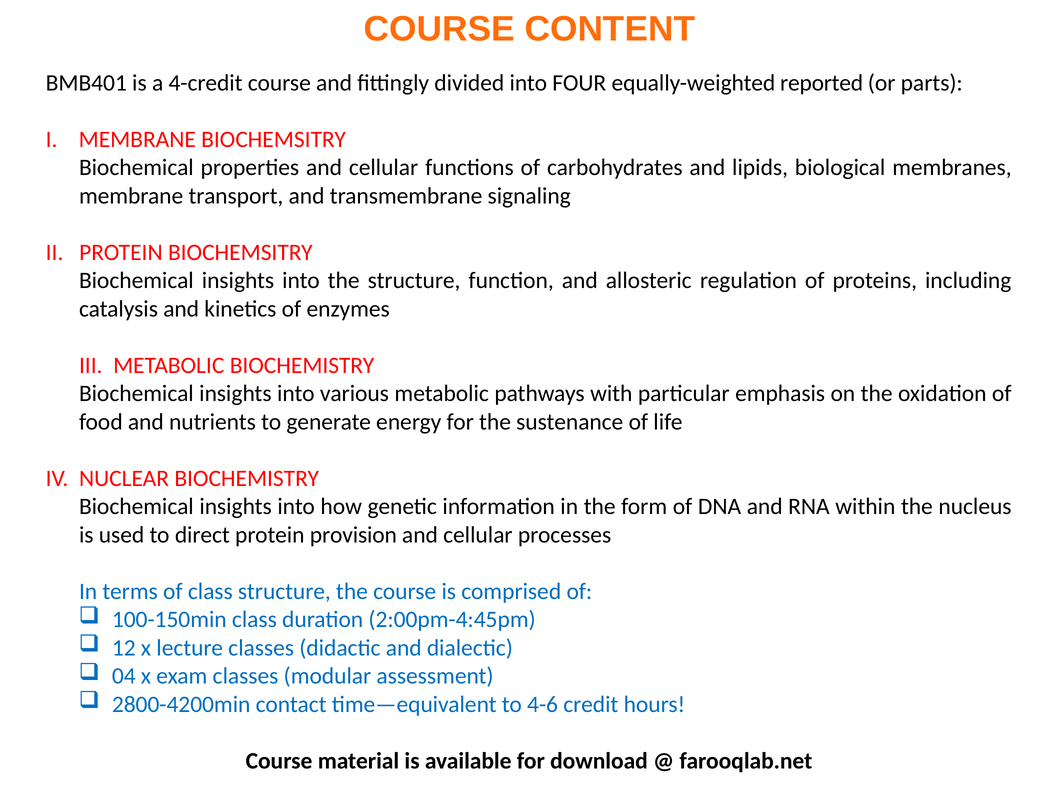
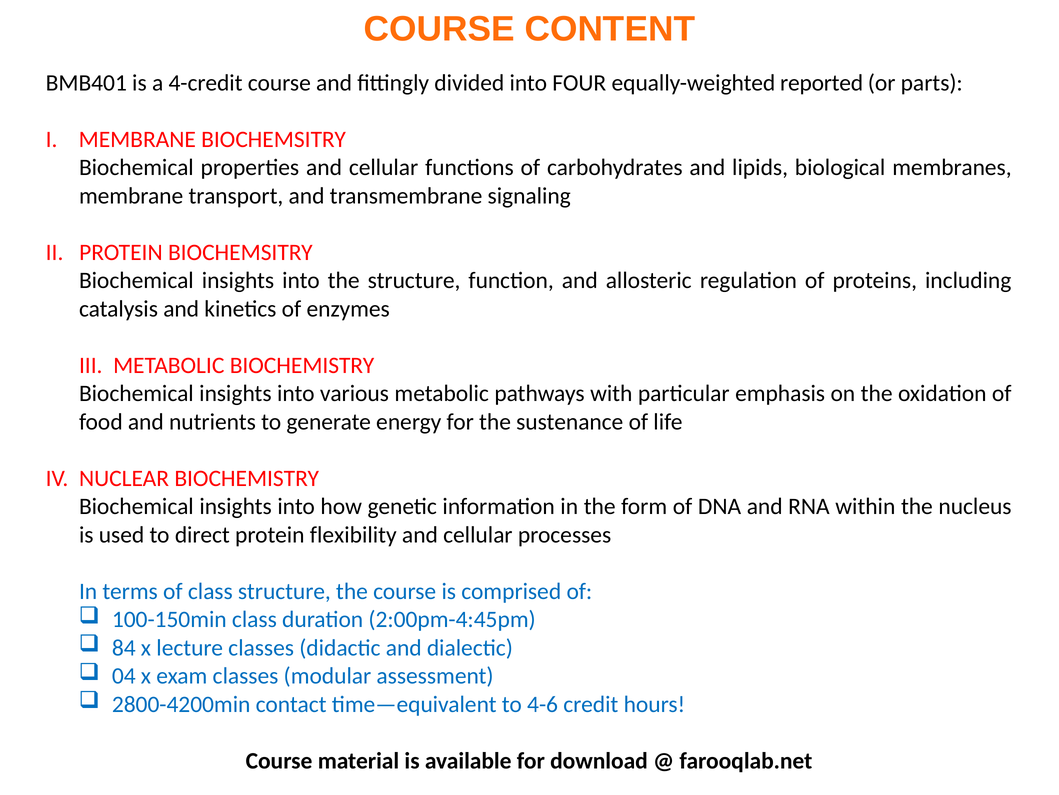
provision: provision -> flexibility
12: 12 -> 84
